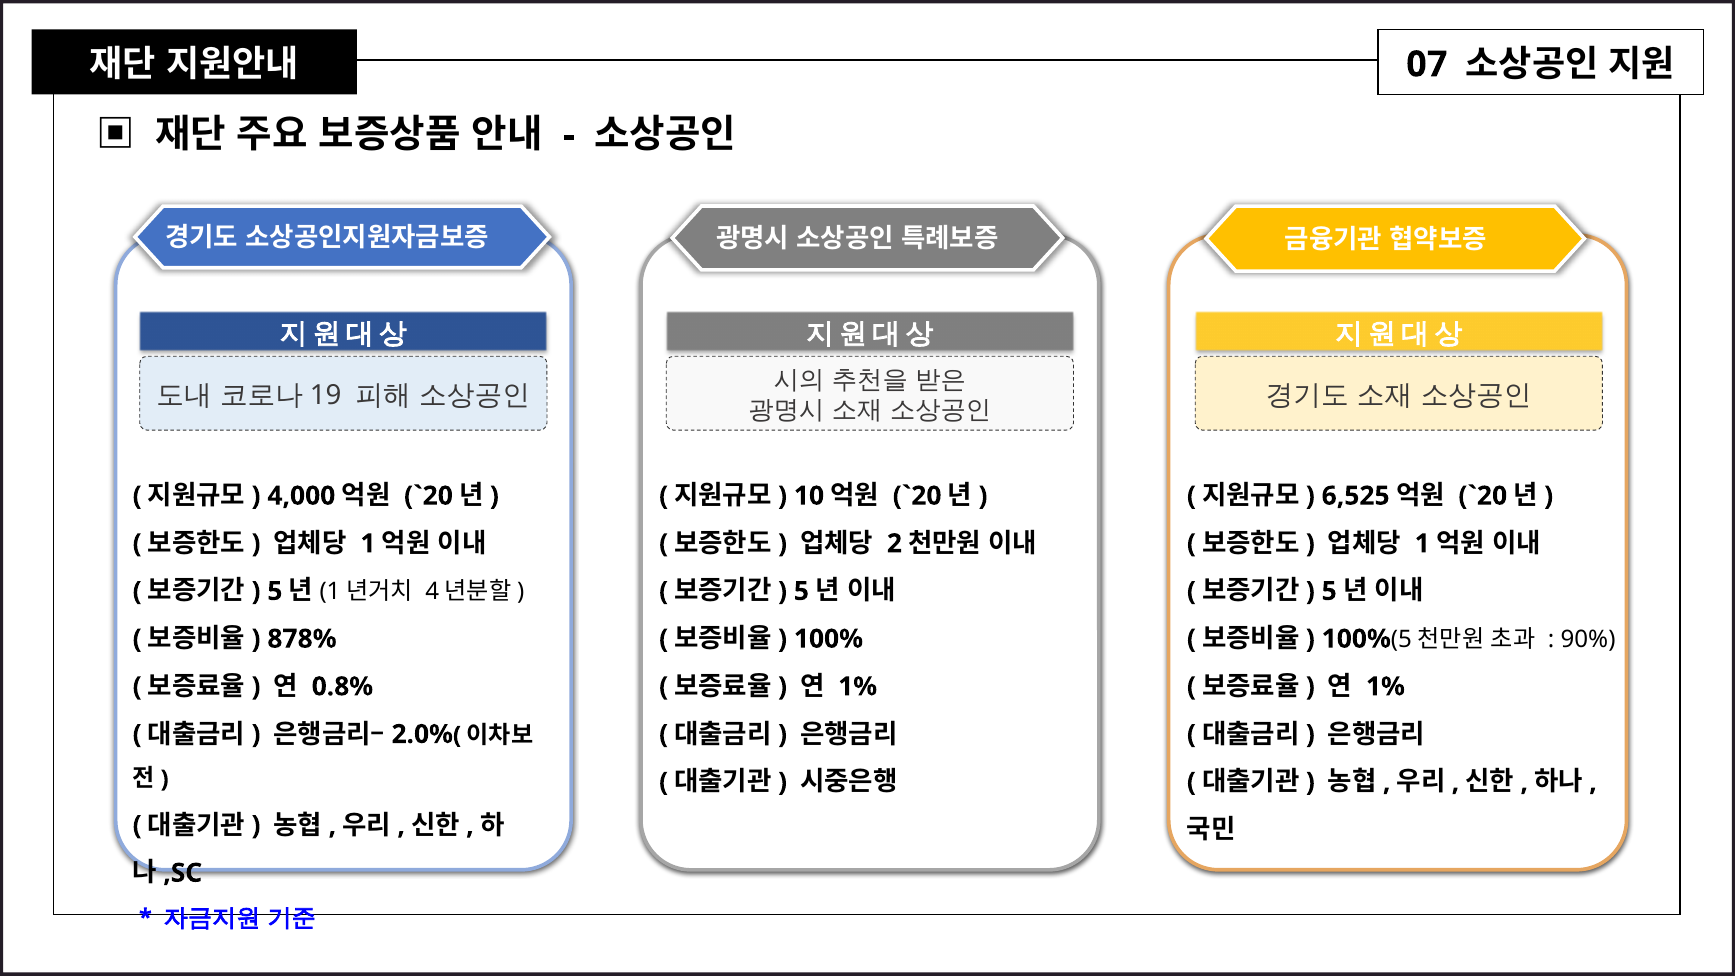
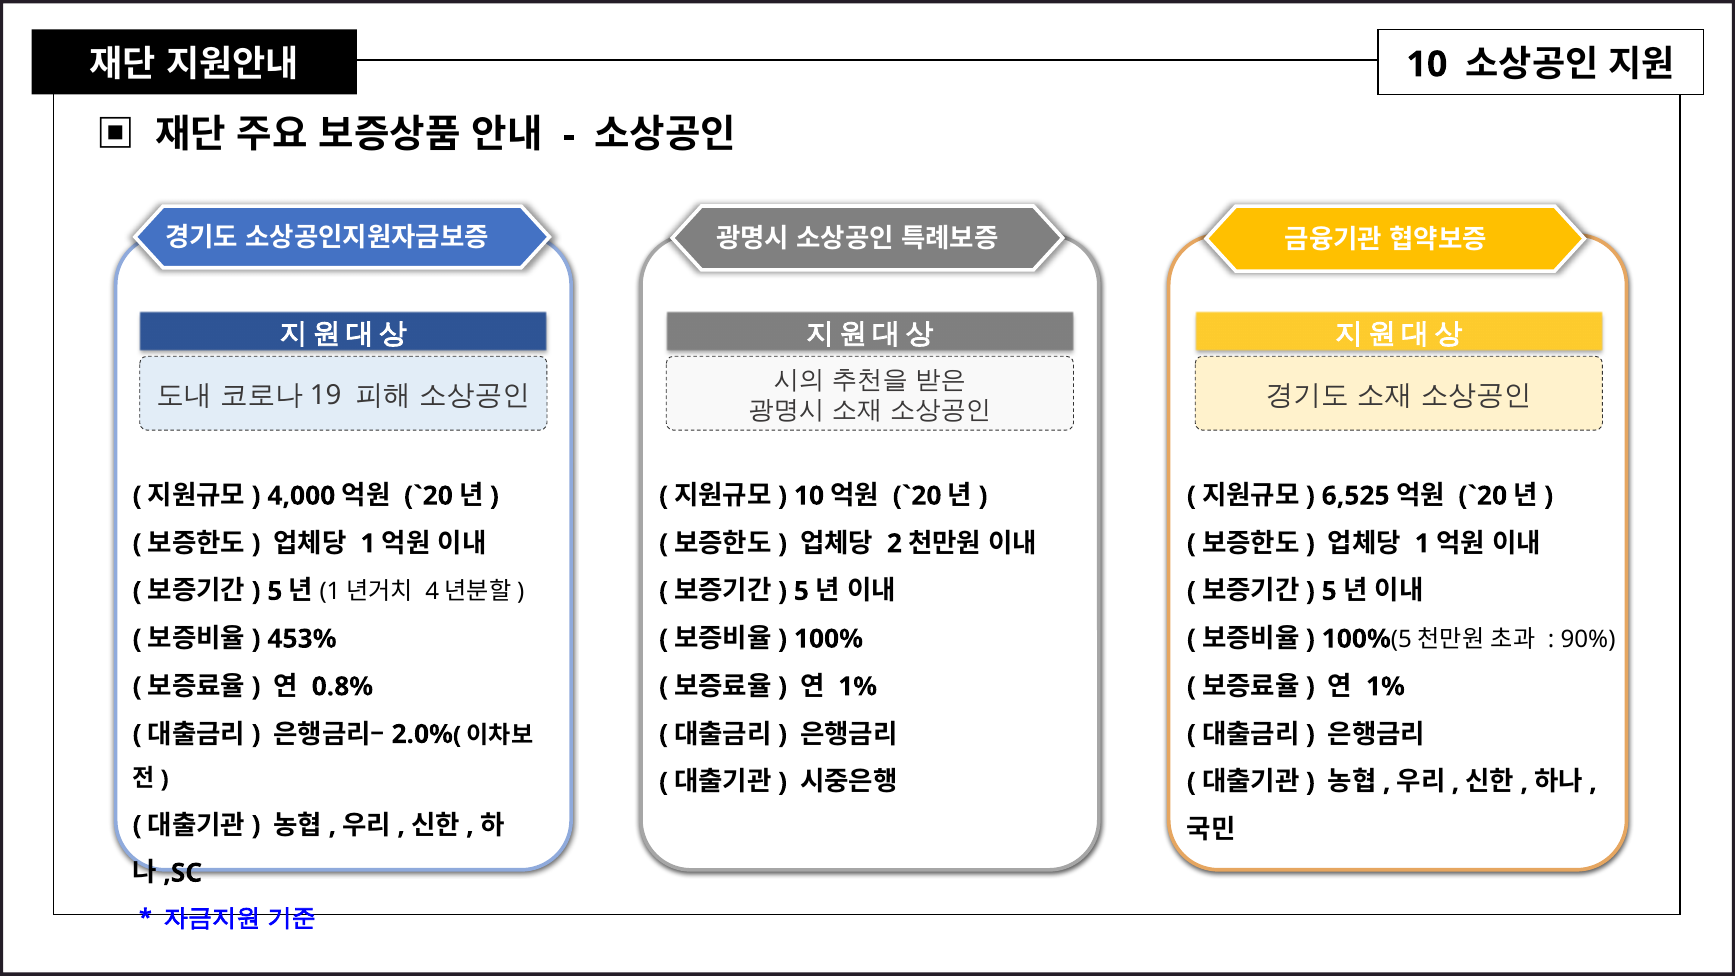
07 at (1427, 64): 07 -> 10
878%: 878% -> 453%
